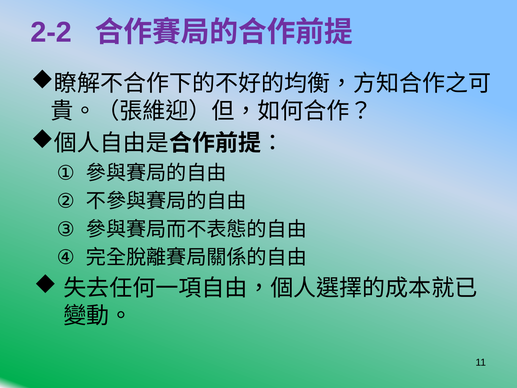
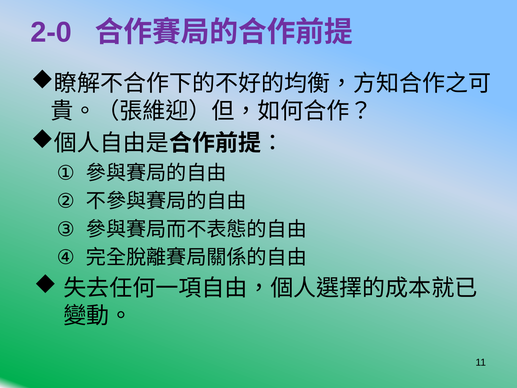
2-2: 2-2 -> 2-0
